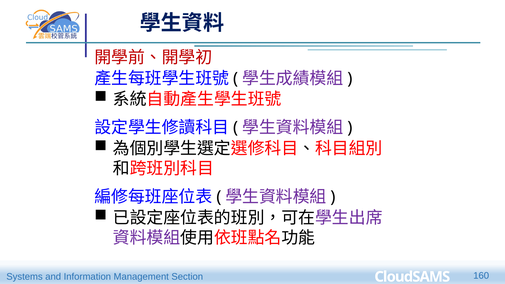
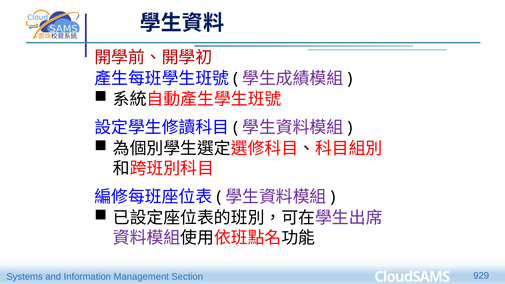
160: 160 -> 929
